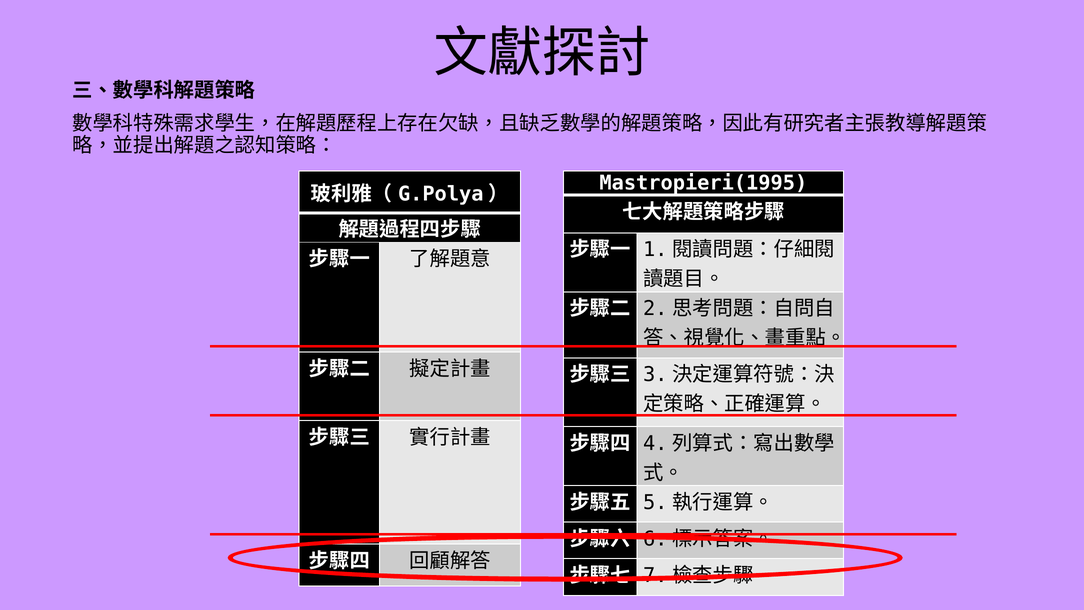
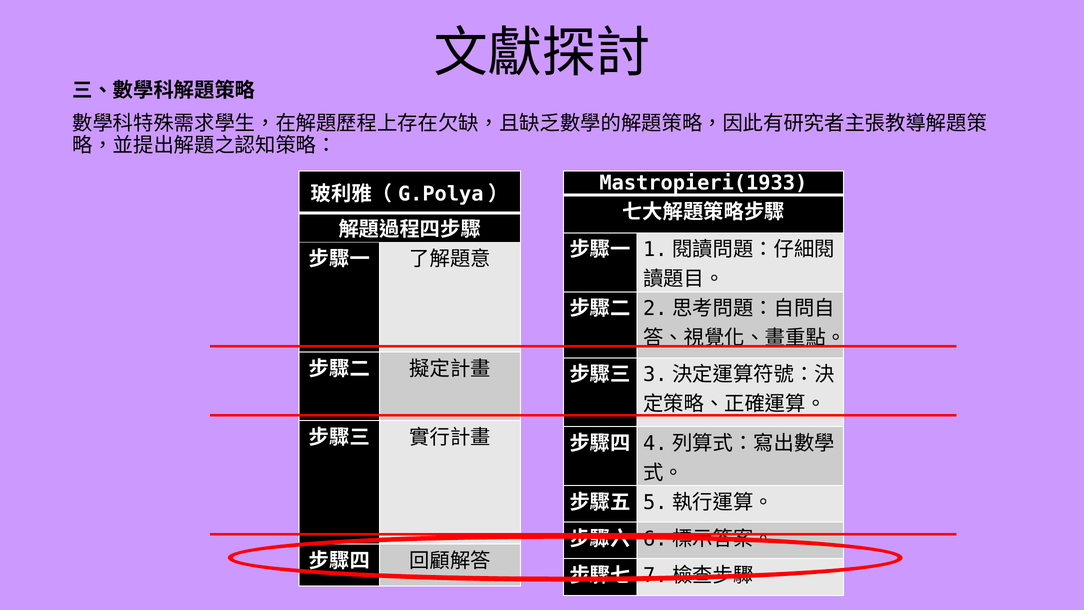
Mastropieri(1995: Mastropieri(1995 -> Mastropieri(1933
